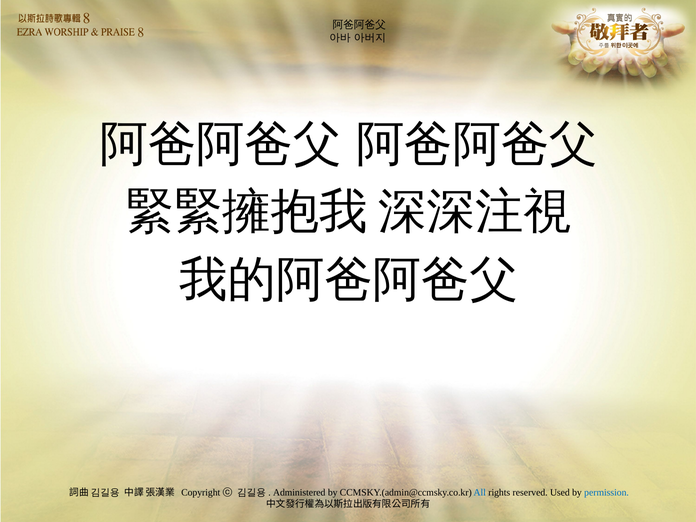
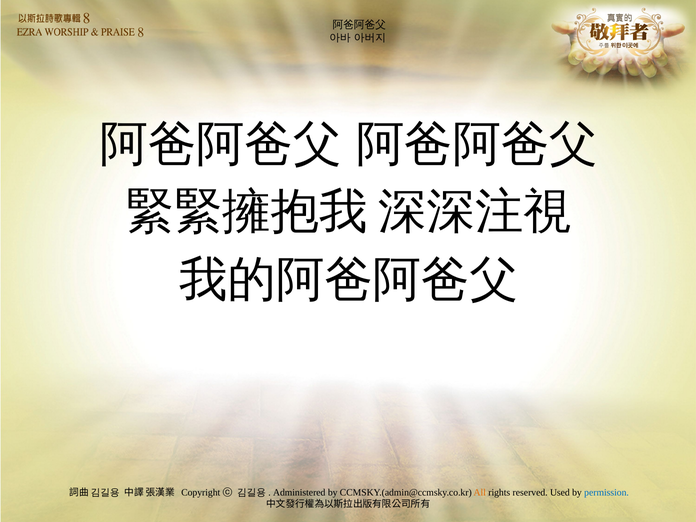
All colour: blue -> orange
